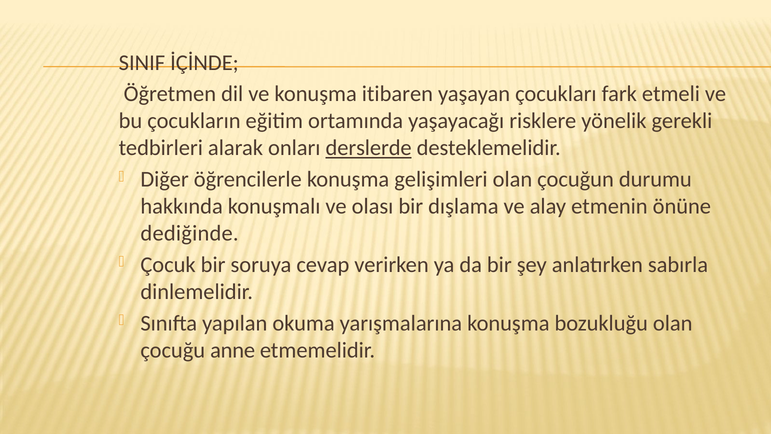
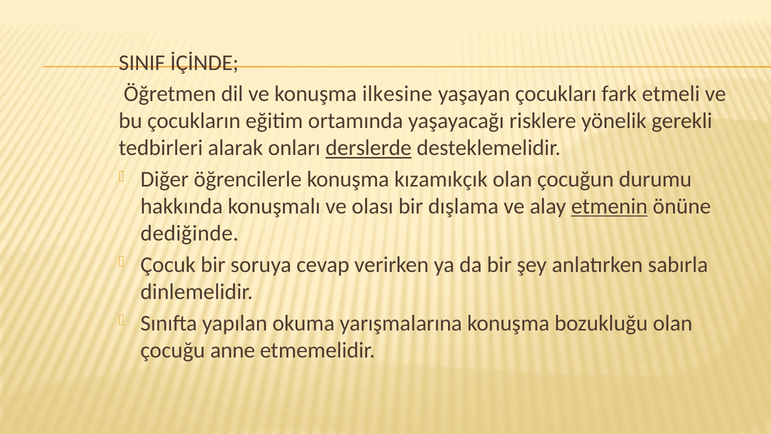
itibaren: itibaren -> ilkesine
gelişimleri: gelişimleri -> kızamıkçık
etmenin underline: none -> present
